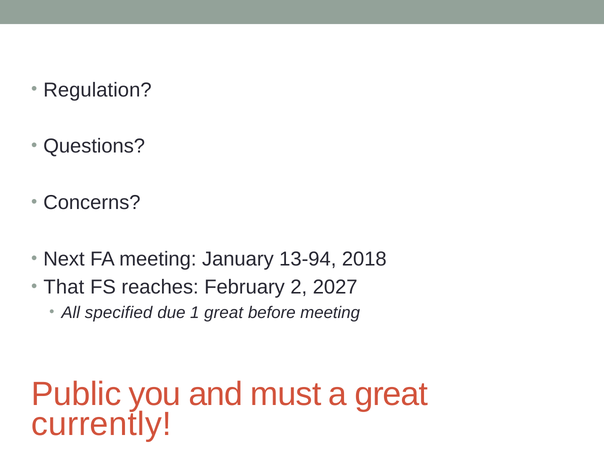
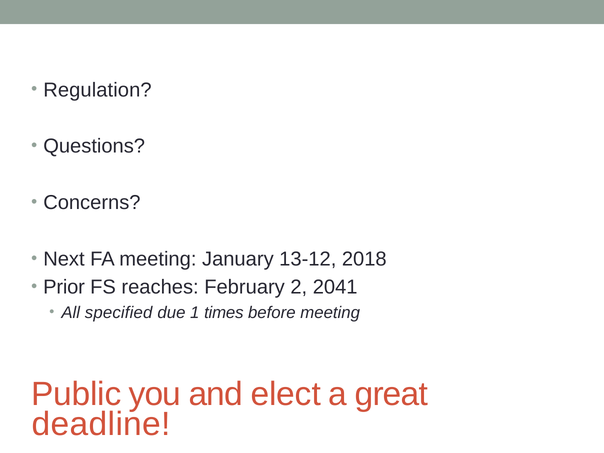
13-94: 13-94 -> 13-12
That: That -> Prior
2027: 2027 -> 2041
1 great: great -> times
must: must -> elect
currently: currently -> deadline
